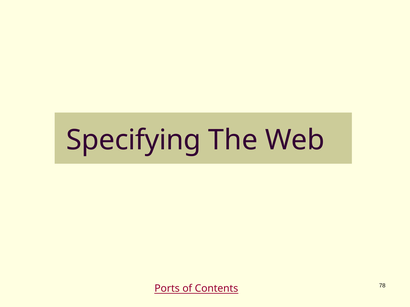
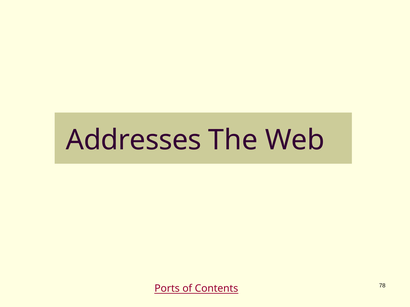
Specifying: Specifying -> Addresses
